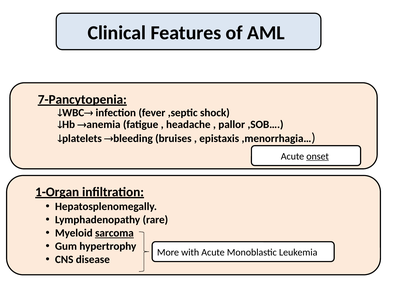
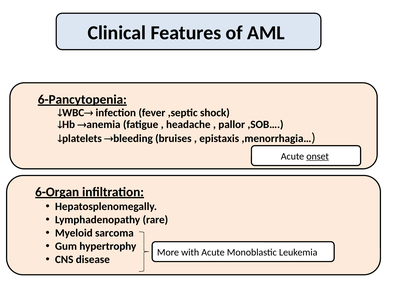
7-Pancytopenia: 7-Pancytopenia -> 6-Pancytopenia
1-Organ: 1-Organ -> 6-Organ
sarcoma underline: present -> none
